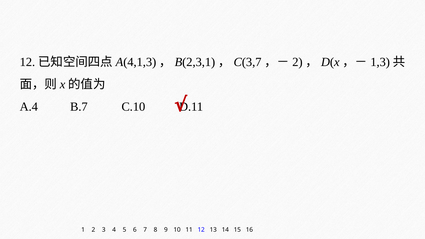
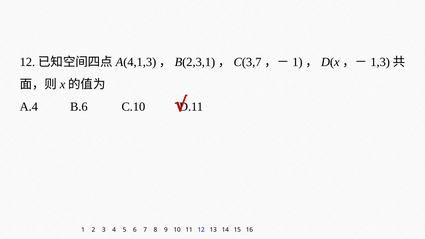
2 at (297, 62): 2 -> 1
B.7: B.7 -> B.6
